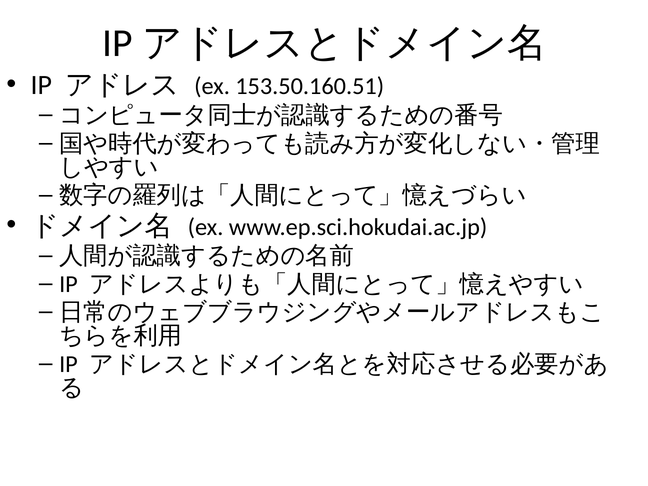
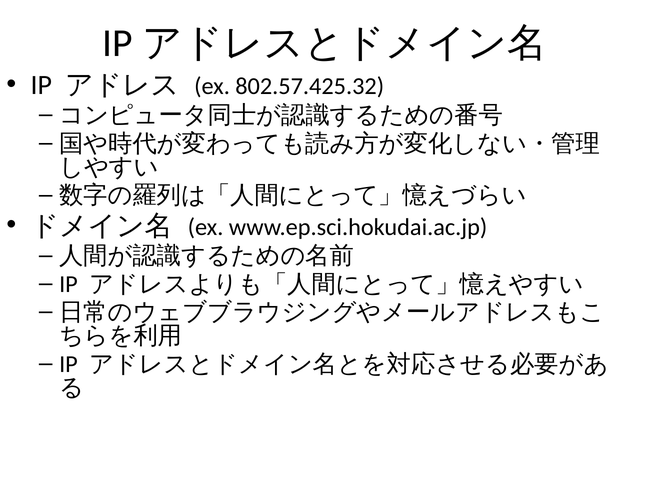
153.50.160.51: 153.50.160.51 -> 802.57.425.32
